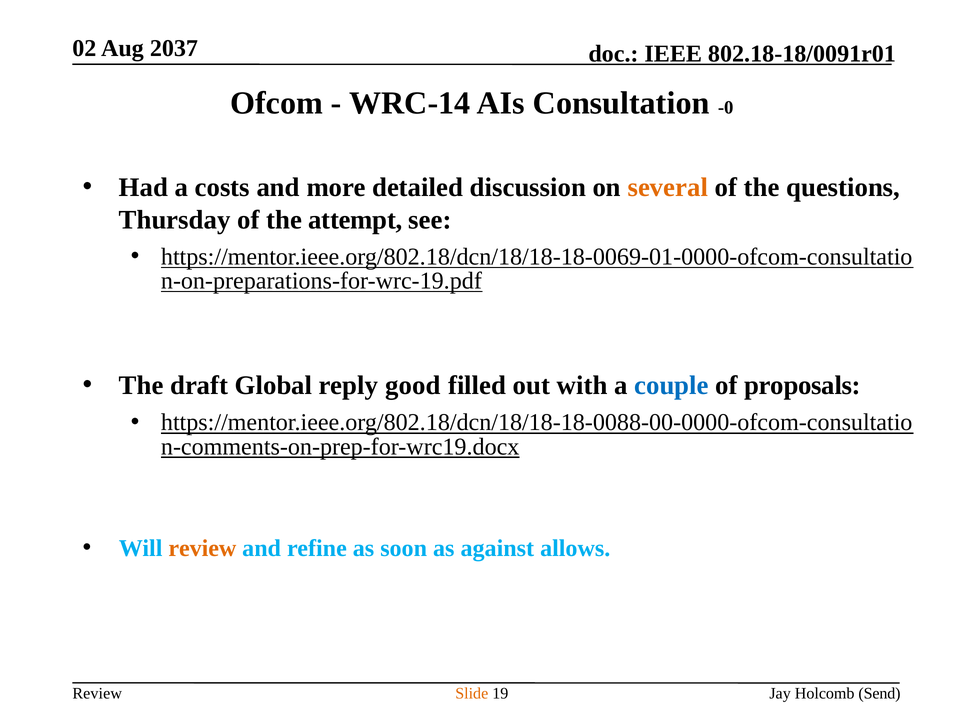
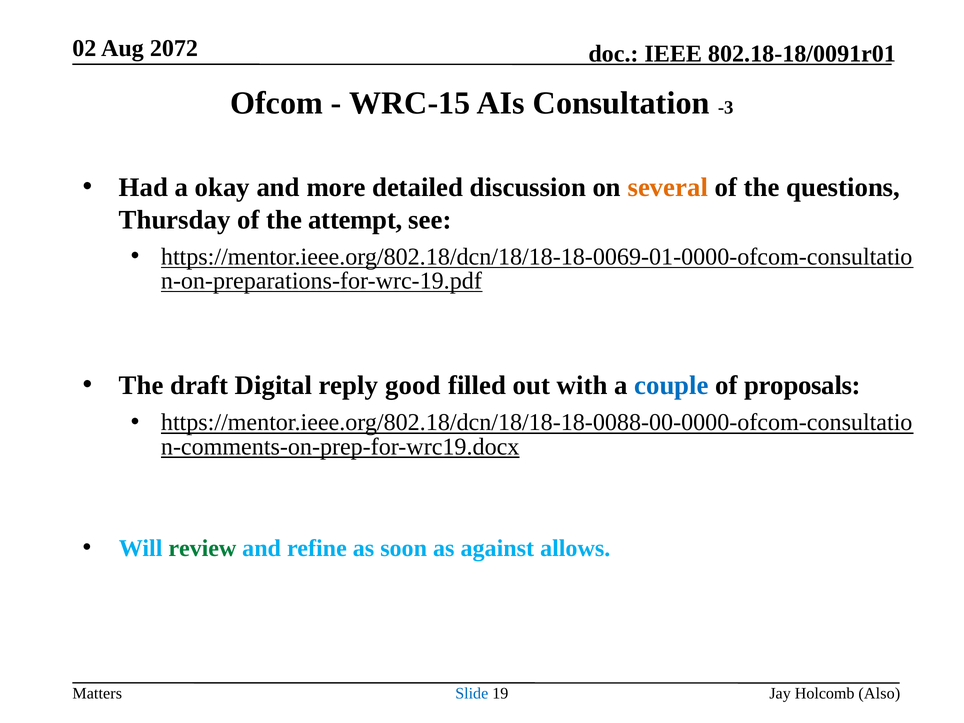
2037: 2037 -> 2072
WRC-14: WRC-14 -> WRC-15
-0: -0 -> -3
costs: costs -> okay
Global: Global -> Digital
review at (202, 548) colour: orange -> green
Review at (97, 693): Review -> Matters
Slide colour: orange -> blue
Send: Send -> Also
